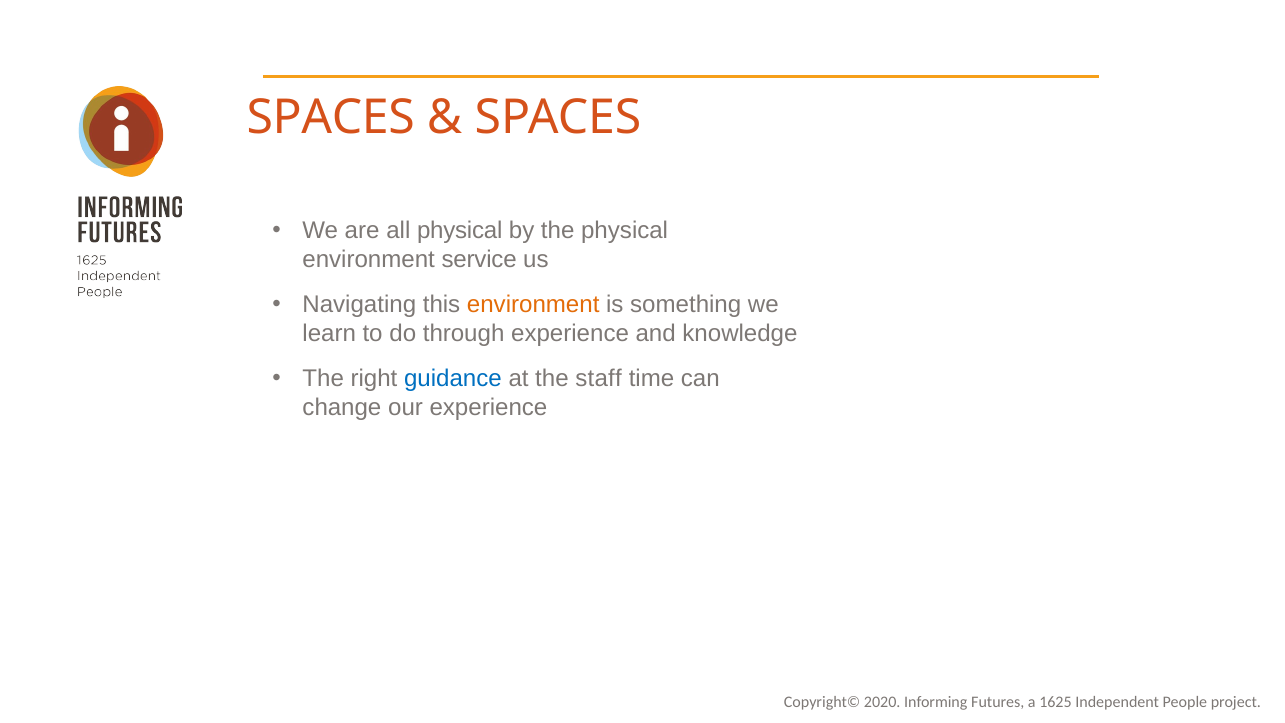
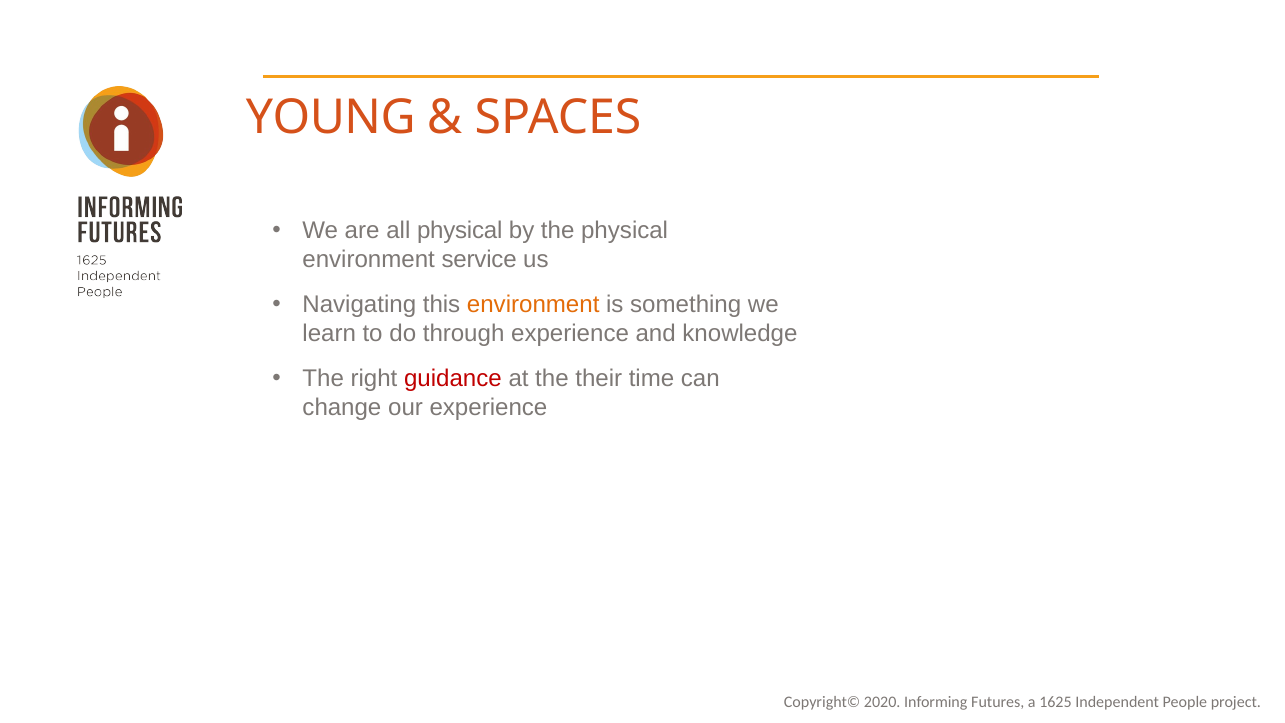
SPACES at (331, 118): SPACES -> YOUNG
guidance colour: blue -> red
staff: staff -> their
